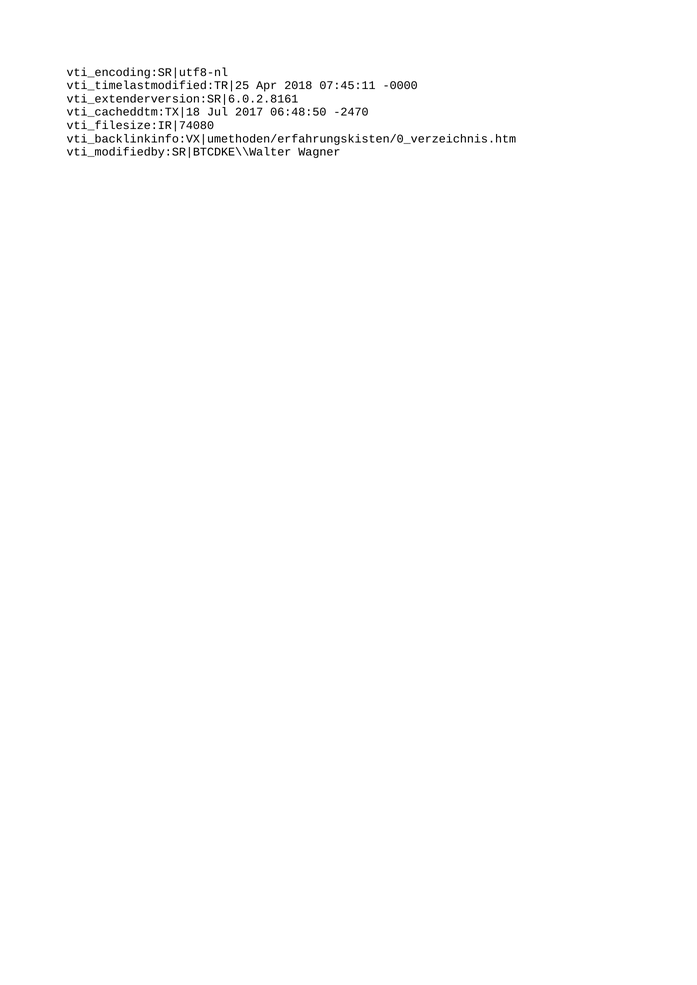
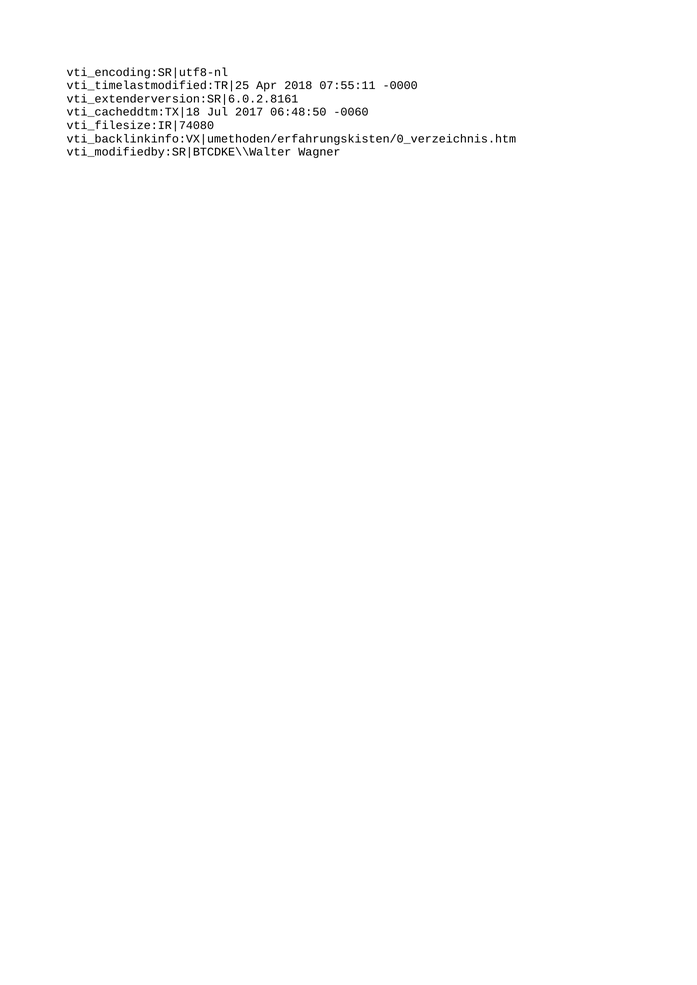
07:45:11: 07:45:11 -> 07:55:11
-2470: -2470 -> -0060
